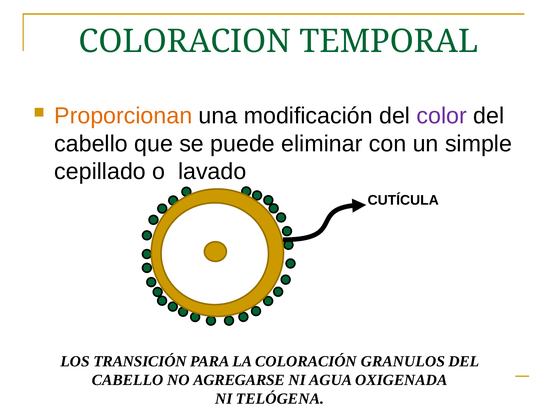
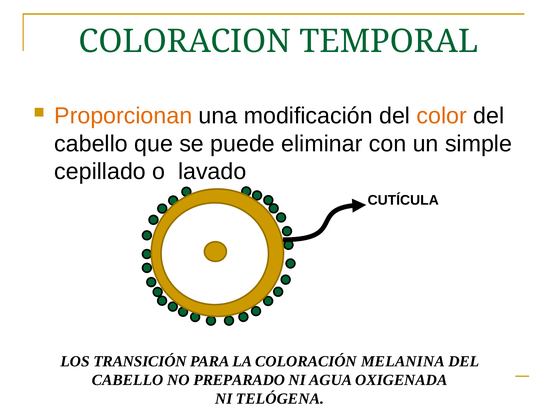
color colour: purple -> orange
GRANULOS: GRANULOS -> MELANINA
AGREGARSE: AGREGARSE -> PREPARADO
